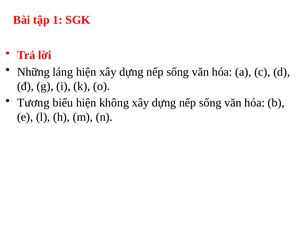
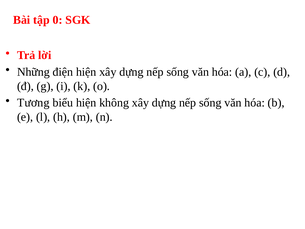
1: 1 -> 0
láng: láng -> điện
